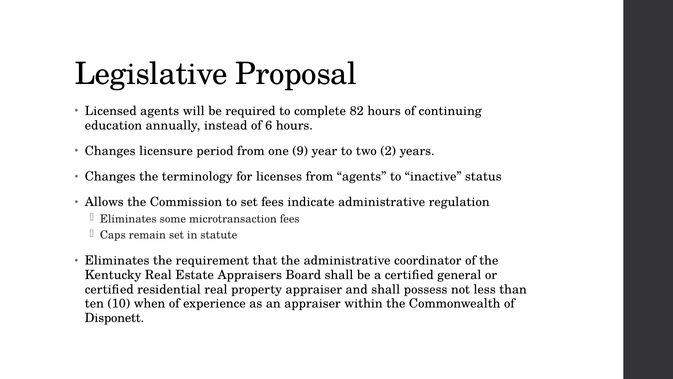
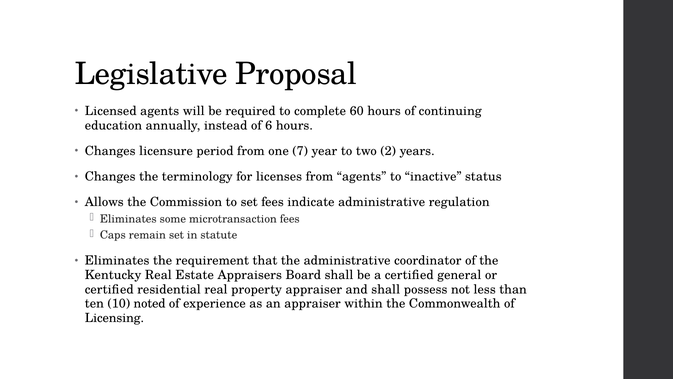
82: 82 -> 60
9: 9 -> 7
when: when -> noted
Disponett: Disponett -> Licensing
